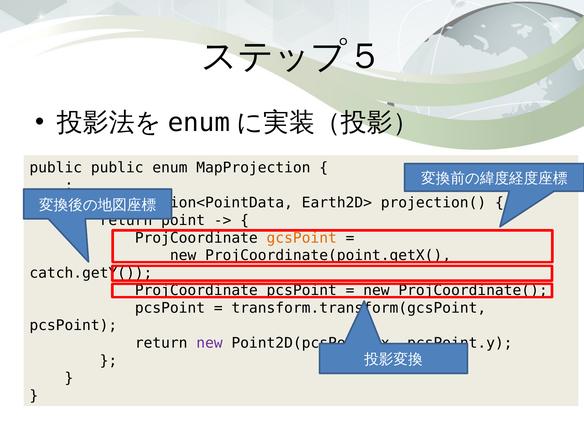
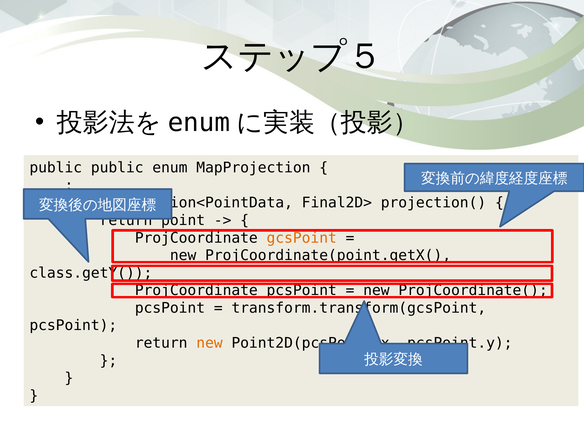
Earth2D>: Earth2D> -> Final2D>
catch.getY(: catch.getY( -> class.getY(
new at (209, 343) colour: purple -> orange
